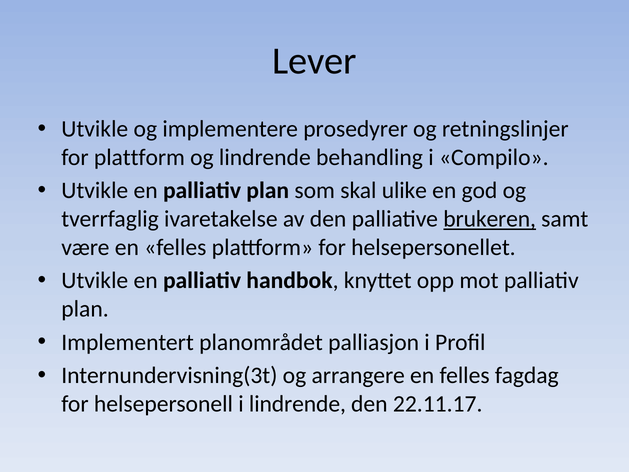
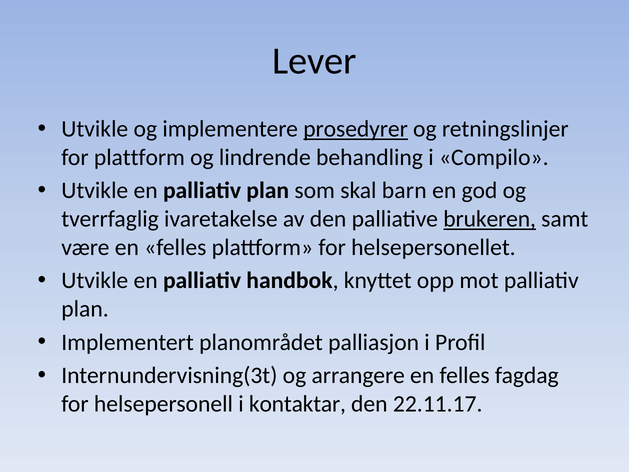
prosedyrer underline: none -> present
ulike: ulike -> barn
i lindrende: lindrende -> kontaktar
